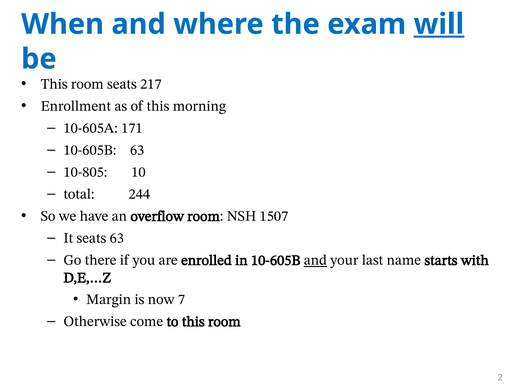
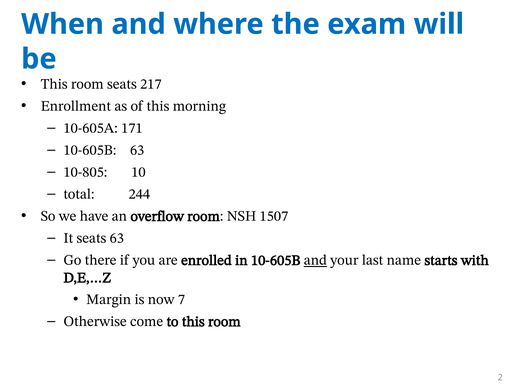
will underline: present -> none
